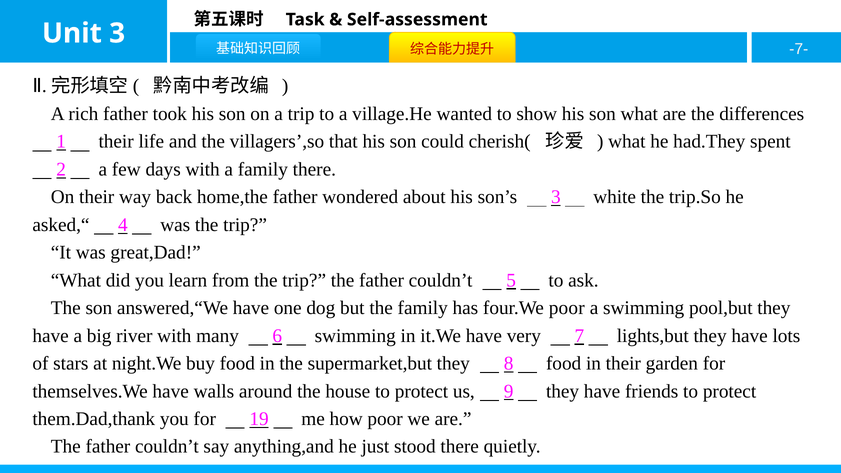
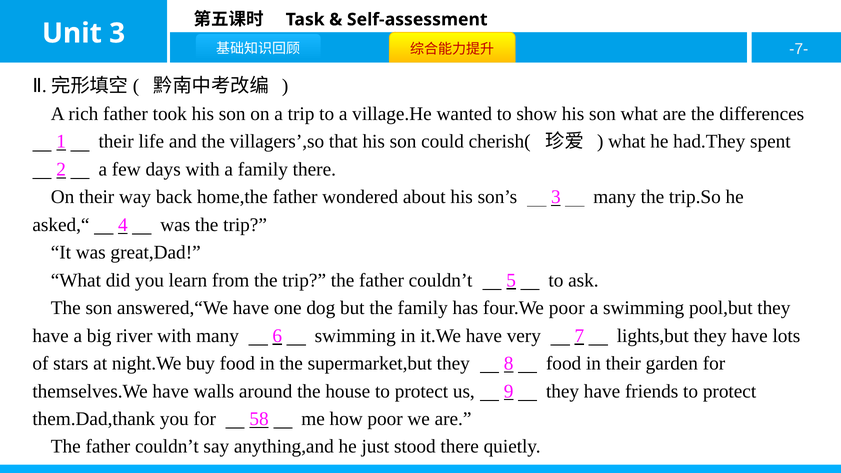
3 white: white -> many
19: 19 -> 58
